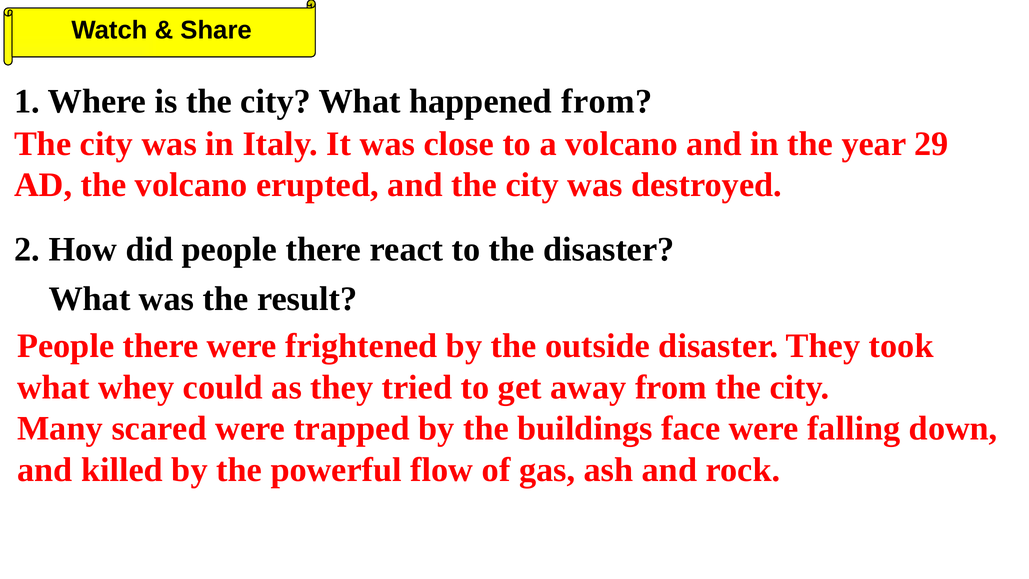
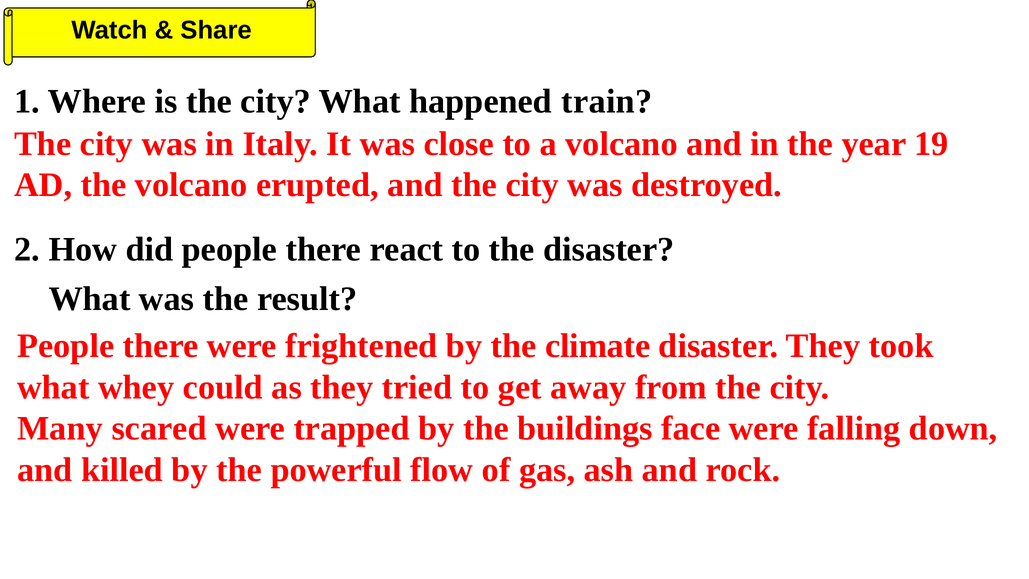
happened from: from -> train
29: 29 -> 19
outside: outside -> climate
